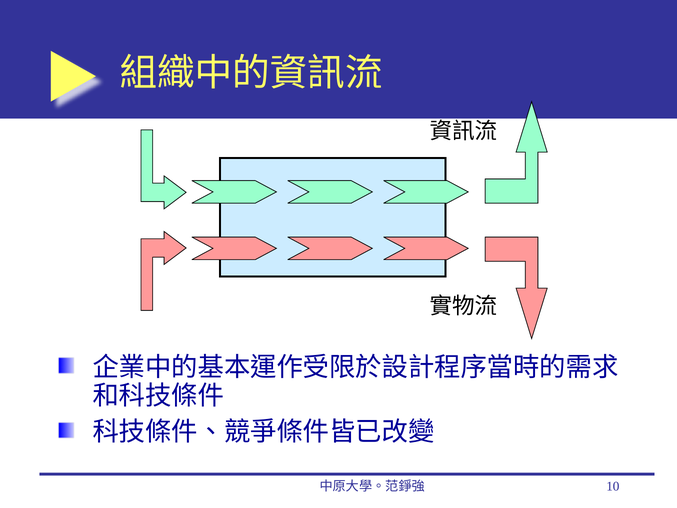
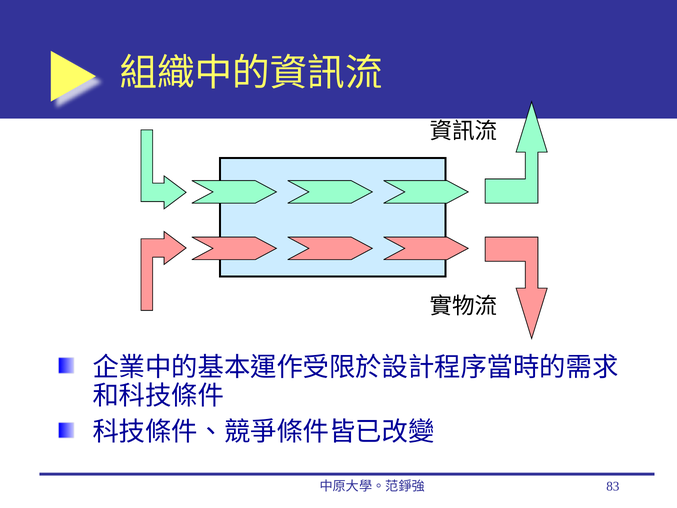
10: 10 -> 83
